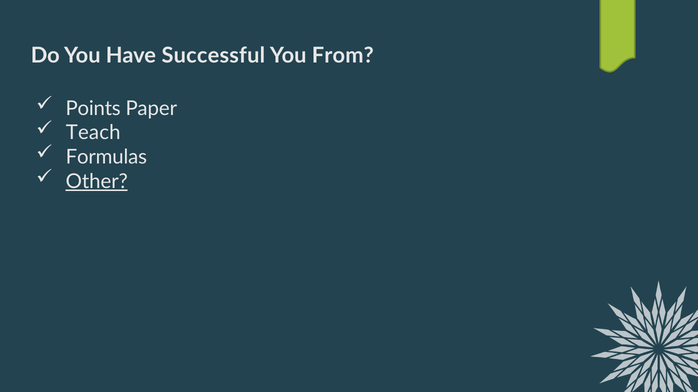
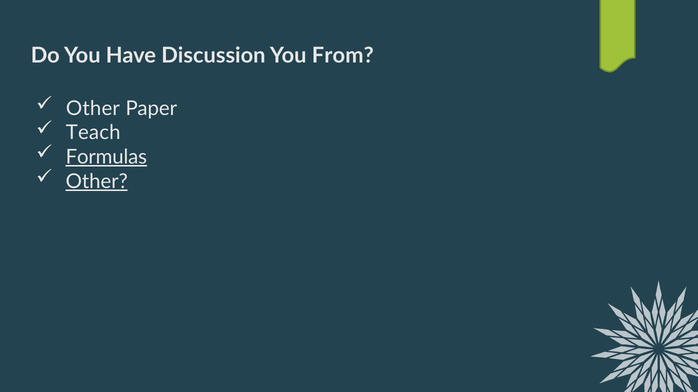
Successful: Successful -> Discussion
Points at (93, 109): Points -> Other
Formulas underline: none -> present
